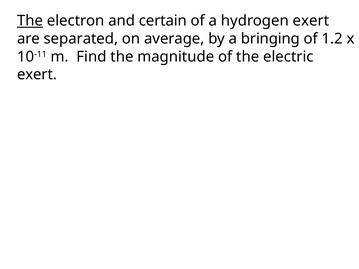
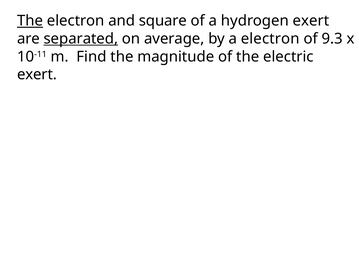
certain: certain -> square
separated underline: none -> present
a bringing: bringing -> electron
1.2: 1.2 -> 9.3
